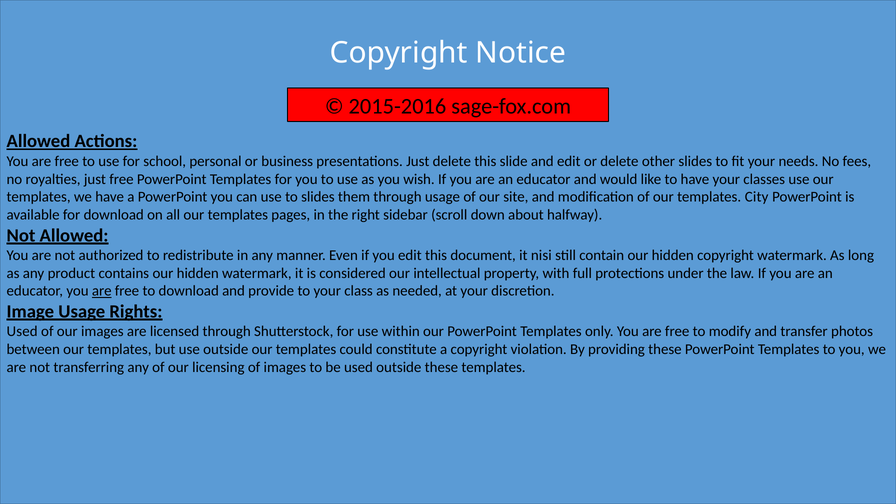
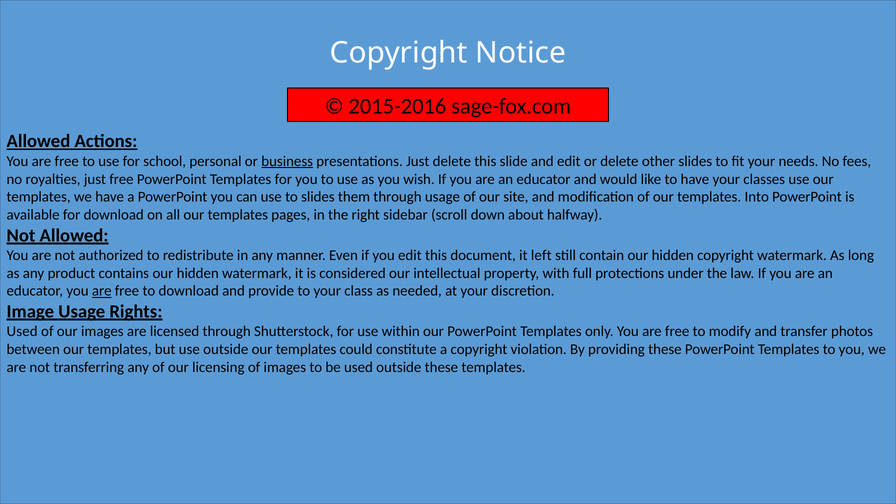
business underline: none -> present
City: City -> Into
nisi: nisi -> left
